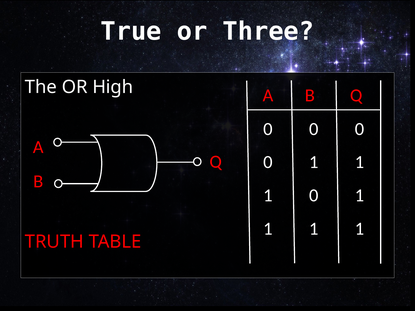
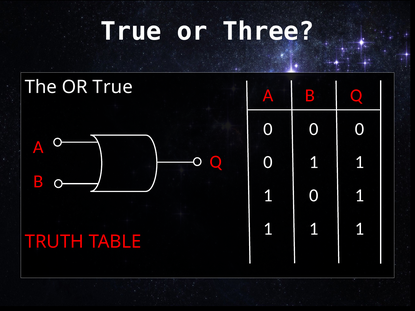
OR High: High -> True
